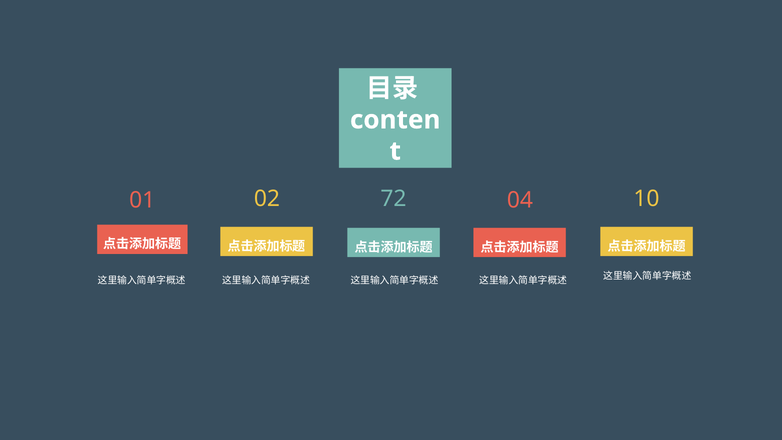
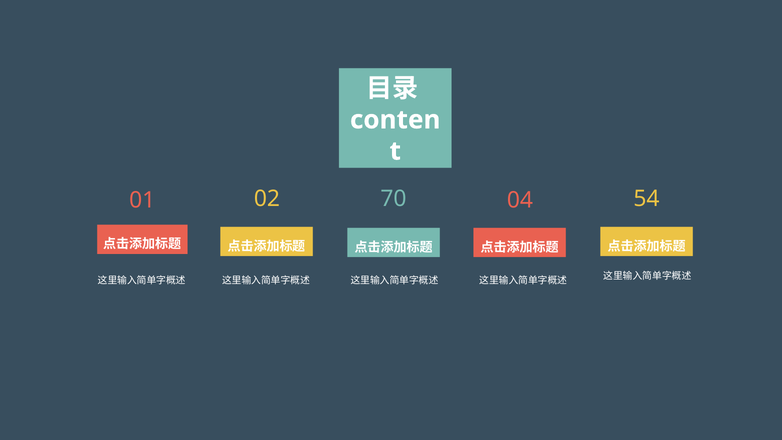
72: 72 -> 70
10: 10 -> 54
